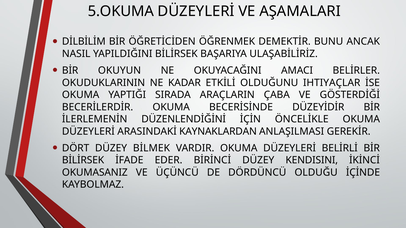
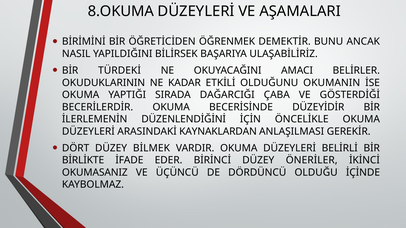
5.OKUMA: 5.OKUMA -> 8.OKUMA
DİLBİLİM: DİLBİLİM -> BİRİMİNİ
OKUYUN: OKUYUN -> TÜRDEKİ
IHTIYAÇLAR: IHTIYAÇLAR -> OKUMANIN
ARAÇLARIN: ARAÇLARIN -> DAĞARCIĞI
BİLİRSEK at (83, 160): BİLİRSEK -> BİRLİKTE
KENDISINI: KENDISINI -> ÖNERİLER
